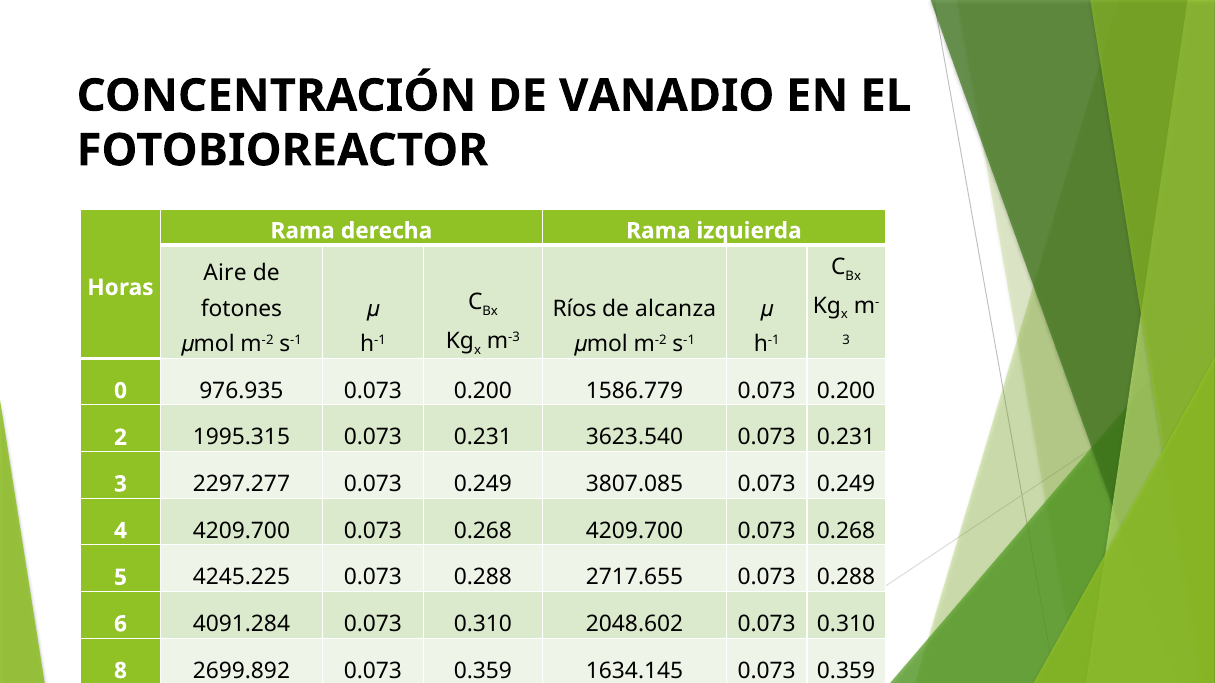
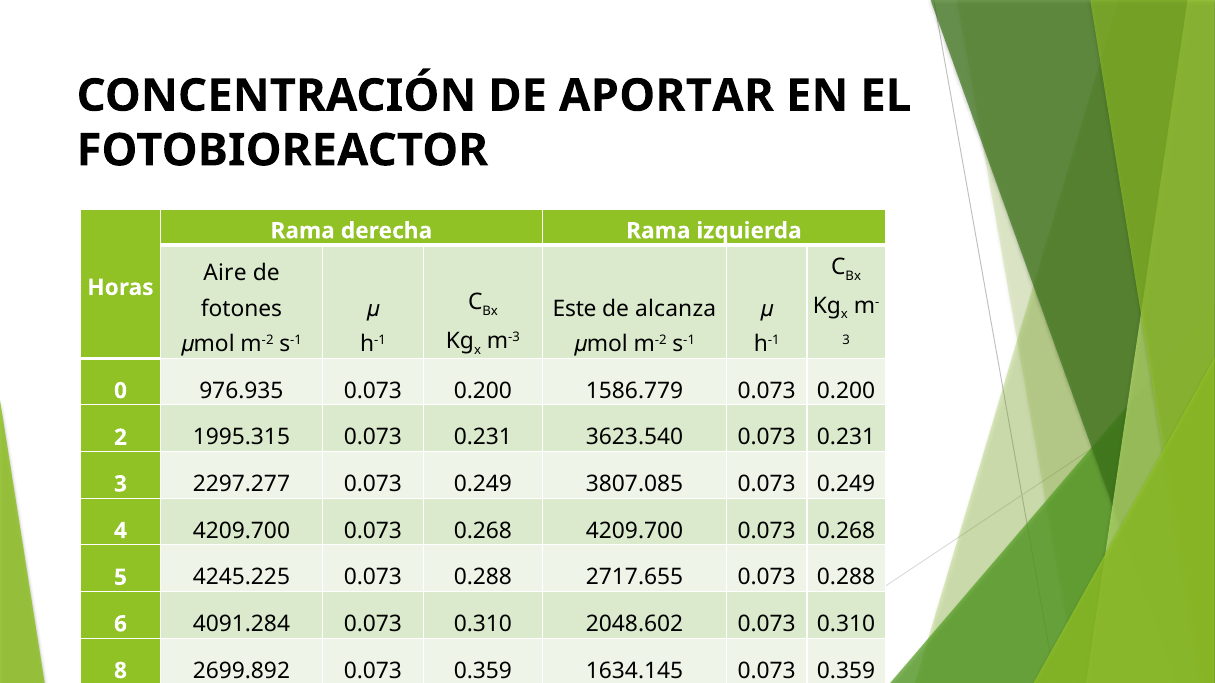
VANADIO: VANADIO -> APORTAR
Ríos: Ríos -> Este
